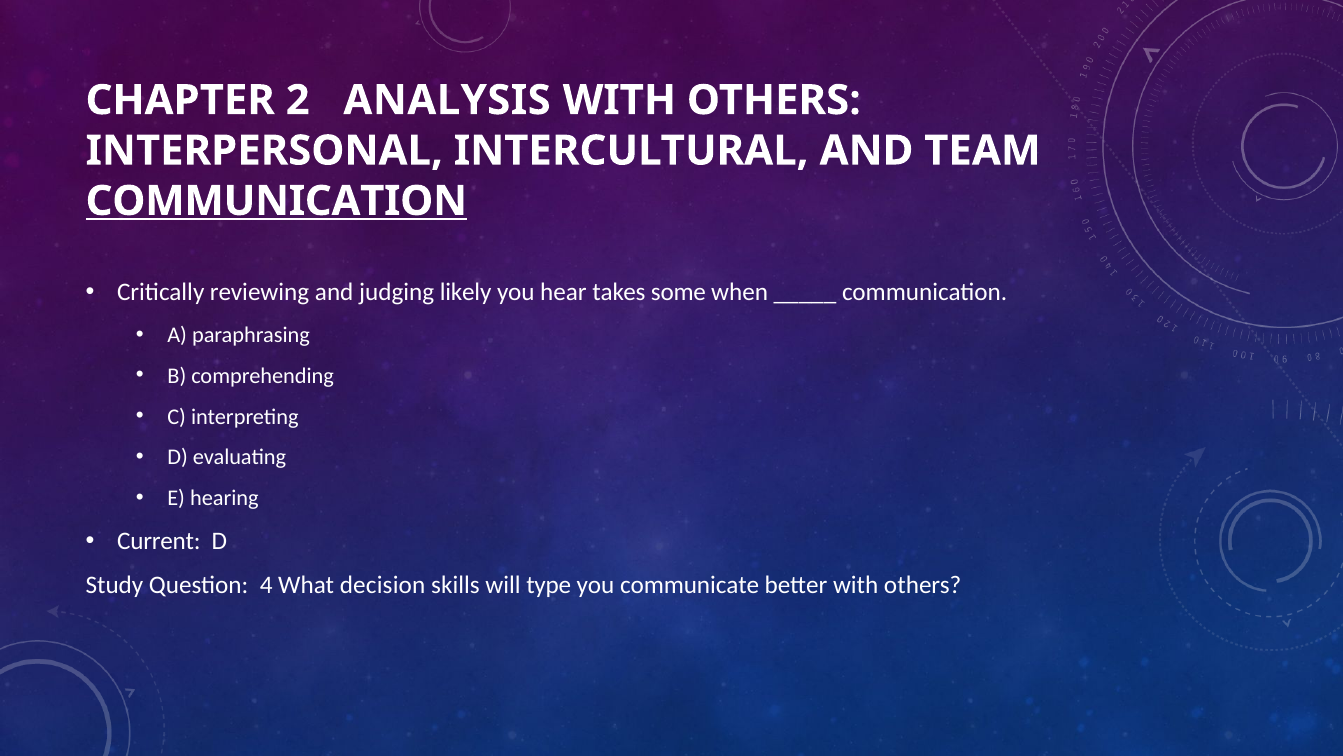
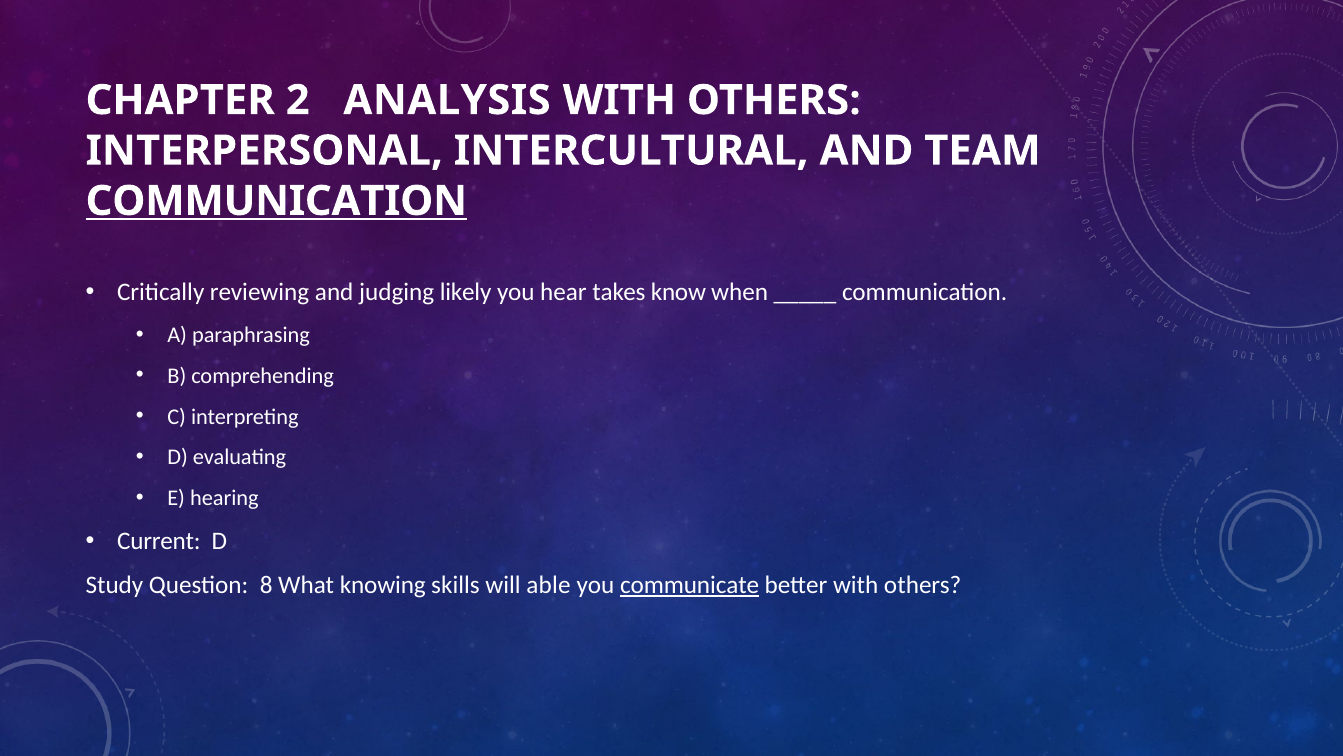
some: some -> know
4: 4 -> 8
decision: decision -> knowing
type: type -> able
communicate underline: none -> present
